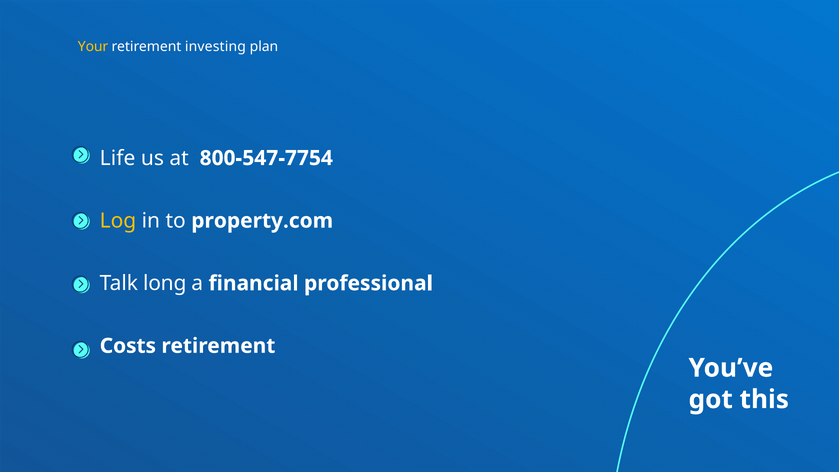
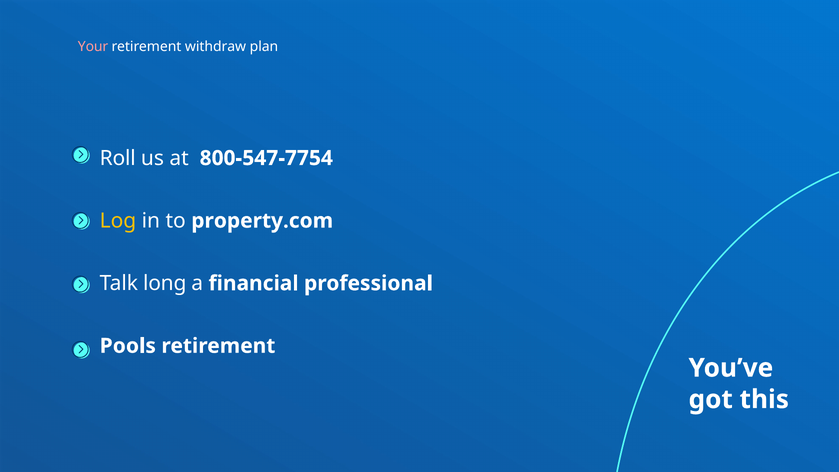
Your colour: yellow -> pink
investing: investing -> withdraw
Life: Life -> Roll
Costs: Costs -> Pools
